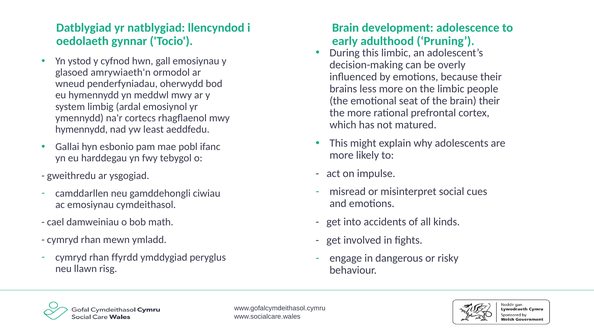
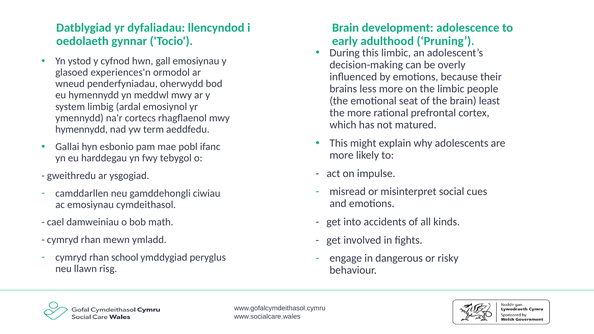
natblygiad: natblygiad -> dyfaliadau
amrywiaeth'n: amrywiaeth'n -> experiences'n
brain their: their -> least
least: least -> term
ffyrdd: ffyrdd -> school
